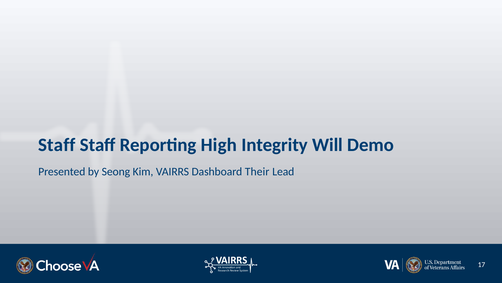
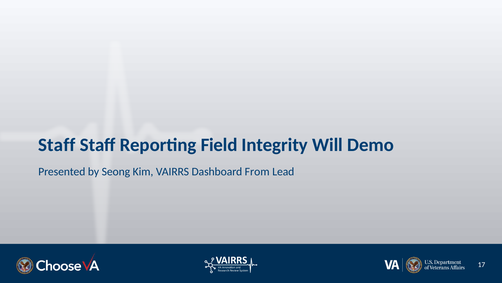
High: High -> Field
Their: Their -> From
